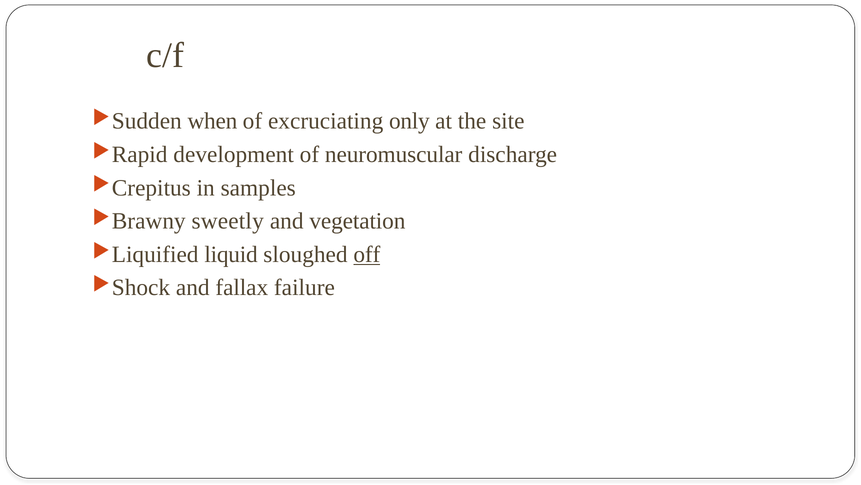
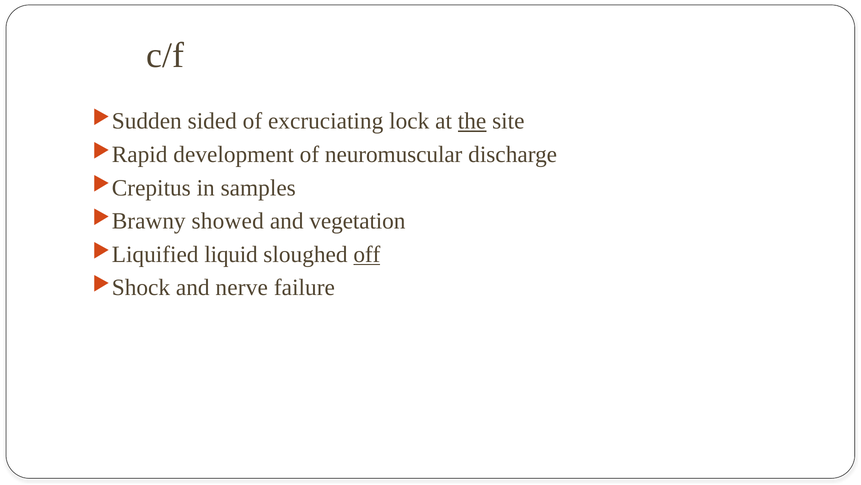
when: when -> sided
only: only -> lock
the underline: none -> present
sweetly: sweetly -> showed
fallax: fallax -> nerve
